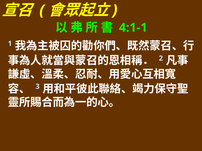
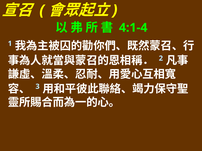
4:1-1: 4:1-1 -> 4:1-4
